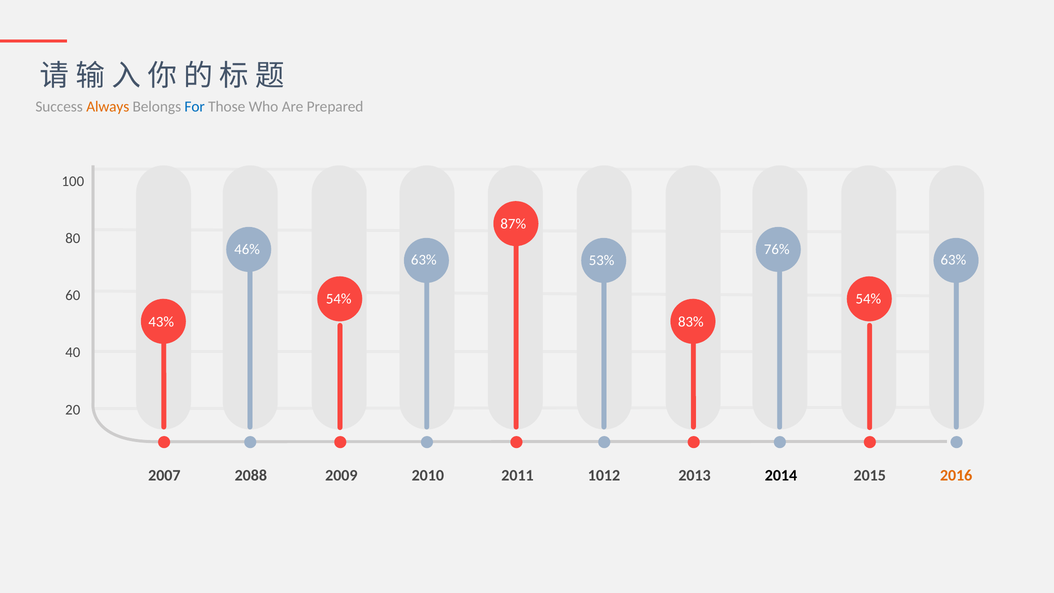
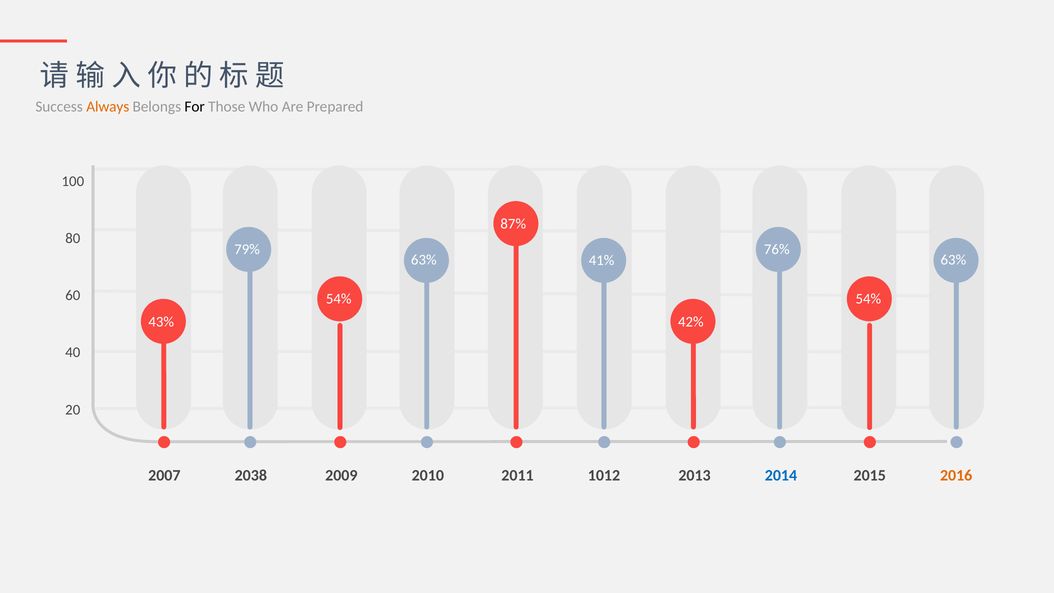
For colour: blue -> black
46%: 46% -> 79%
53%: 53% -> 41%
83%: 83% -> 42%
2088: 2088 -> 2038
2014 colour: black -> blue
